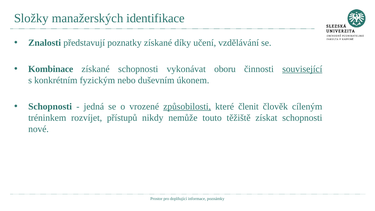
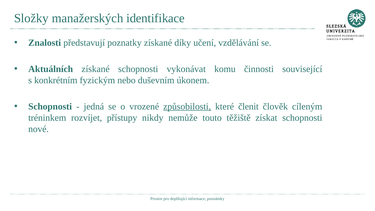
Kombinace: Kombinace -> Aktuálních
oboru: oboru -> komu
související underline: present -> none
přístupů: přístupů -> přístupy
